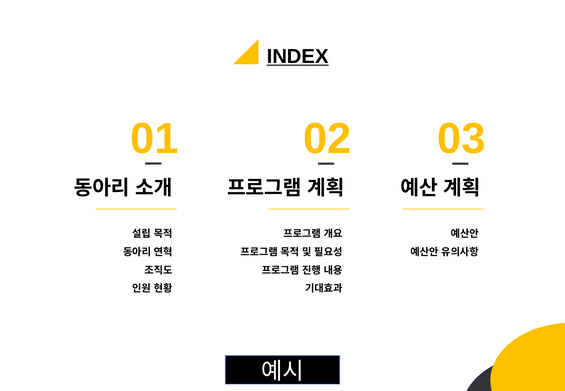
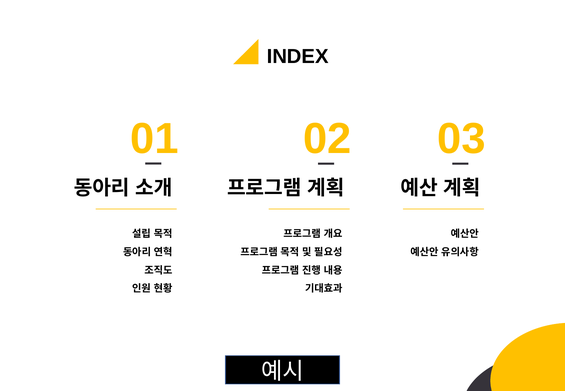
INDEX underline: present -> none
